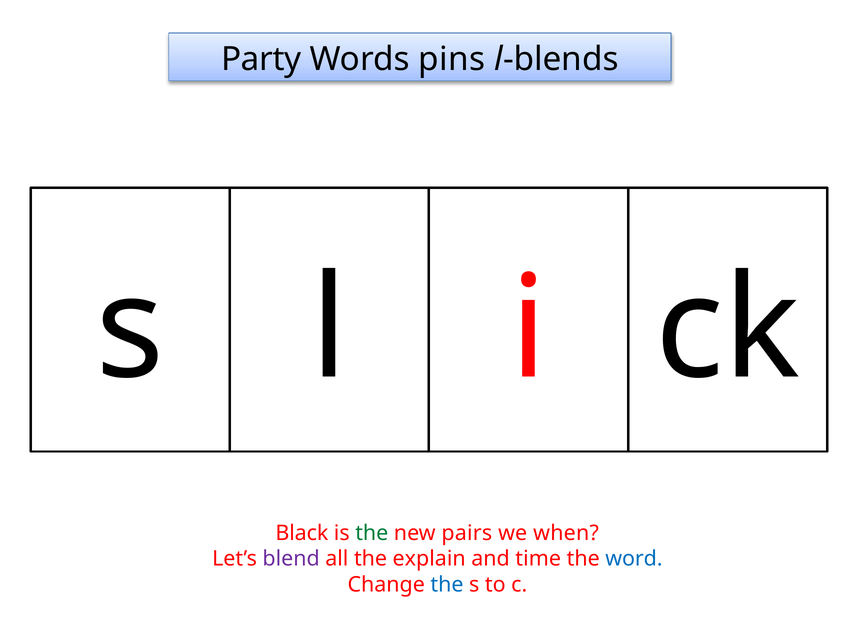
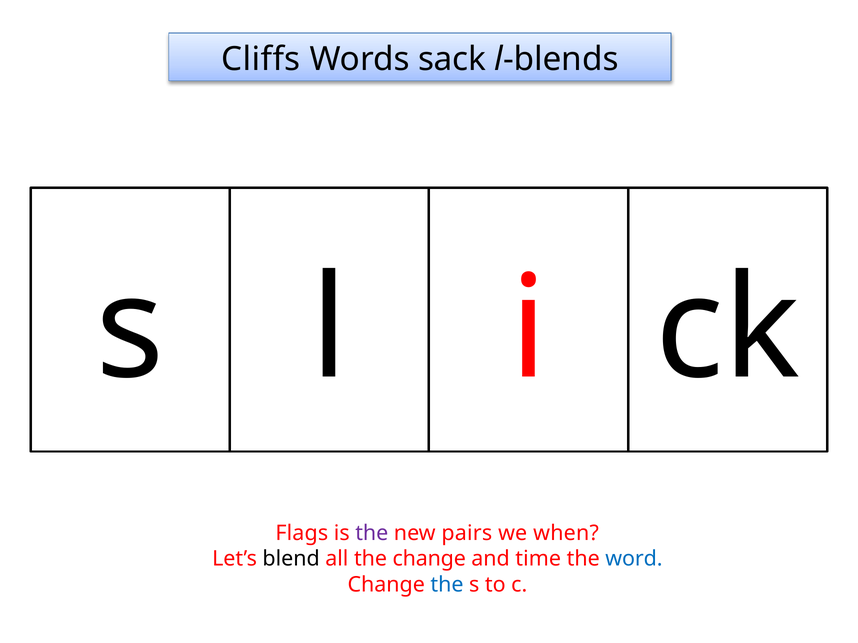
Party: Party -> Cliffs
pins: pins -> sack
Black: Black -> Flags
the at (372, 534) colour: green -> purple
blend colour: purple -> black
the explain: explain -> change
